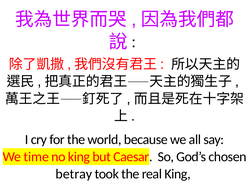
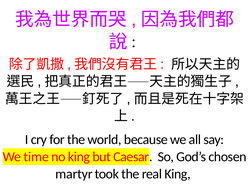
betray: betray -> martyr
